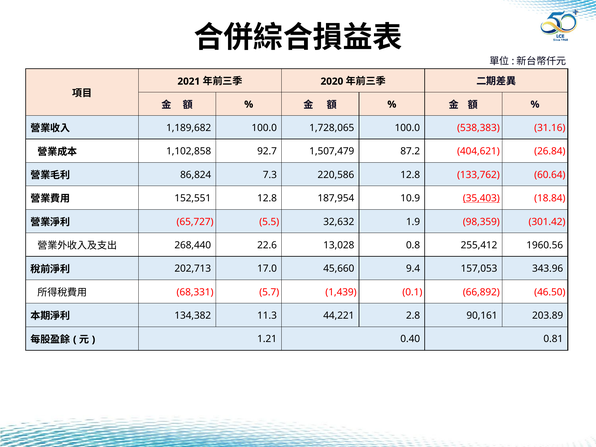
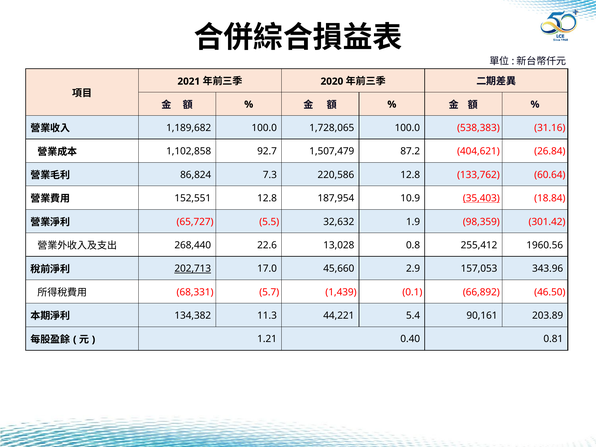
202,713 underline: none -> present
9.4: 9.4 -> 2.9
2.8: 2.8 -> 5.4
